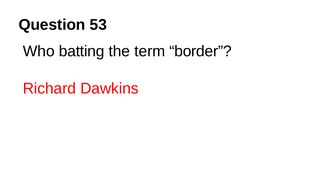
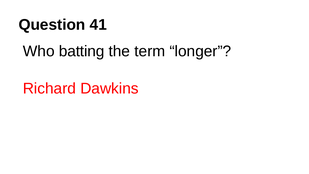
53: 53 -> 41
border: border -> longer
